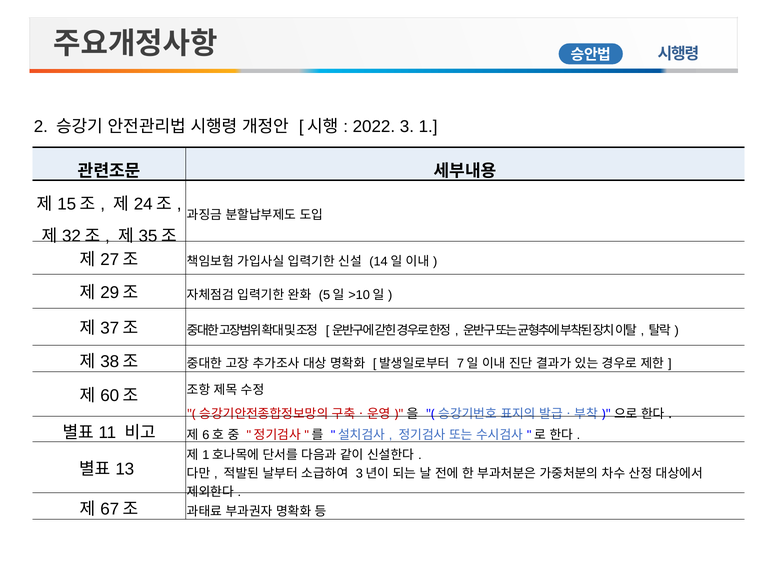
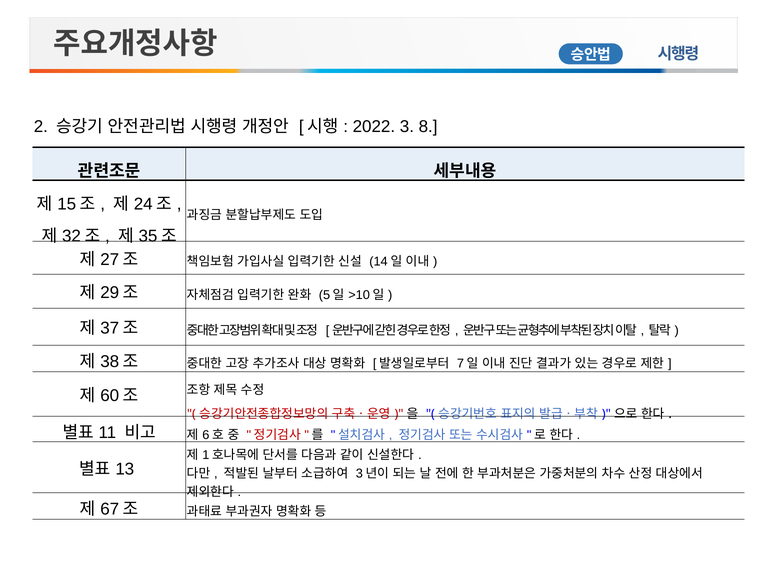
1: 1 -> 8
